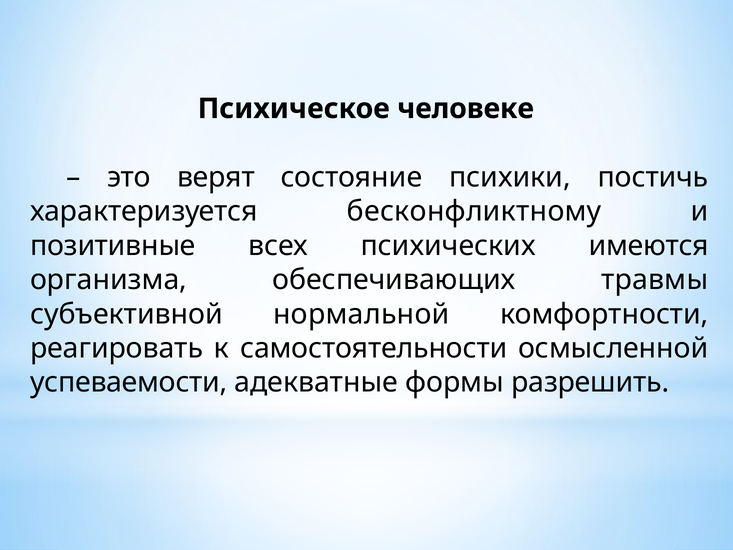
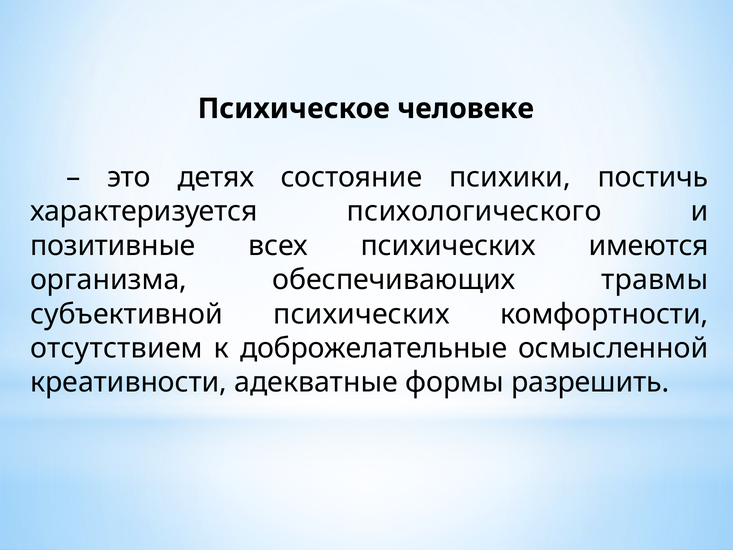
верят: верят -> детях
бесконфликтному: бесконфликтному -> психологического
субъективной нормальной: нормальной -> психических
реагировать: реагировать -> отсутствием
самостоятельности: самостоятельности -> доброжелательные
успеваемости: успеваемости -> креативности
